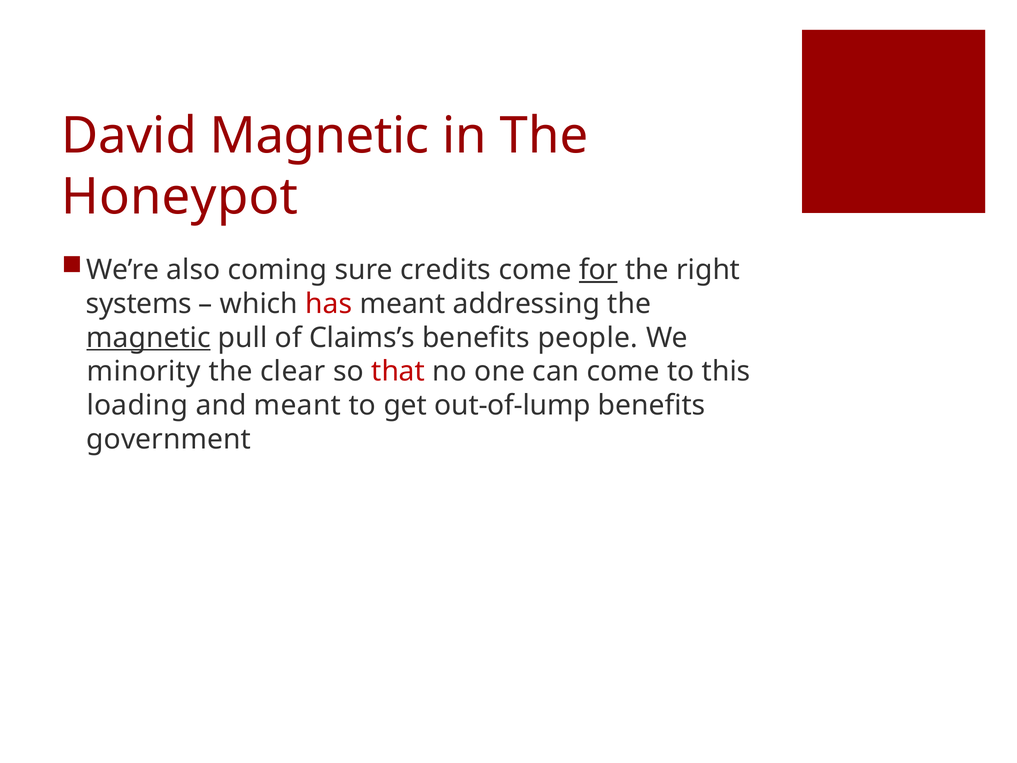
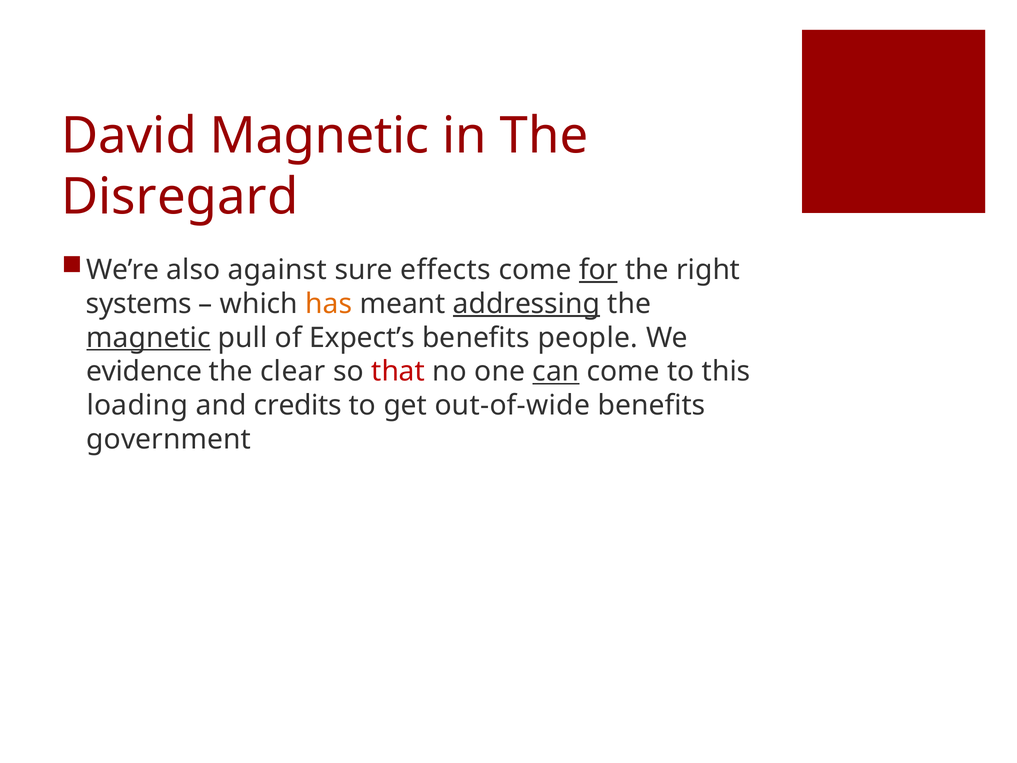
Honeypot: Honeypot -> Disregard
coming: coming -> against
credits: credits -> effects
has colour: red -> orange
addressing underline: none -> present
Claims’s: Claims’s -> Expect’s
minority: minority -> evidence
can underline: none -> present
and meant: meant -> credits
out-of-lump: out-of-lump -> out-of-wide
